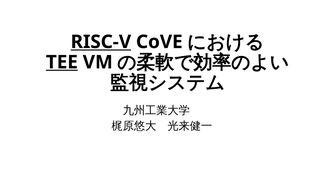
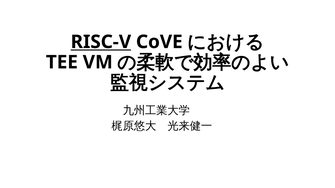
TEE underline: present -> none
